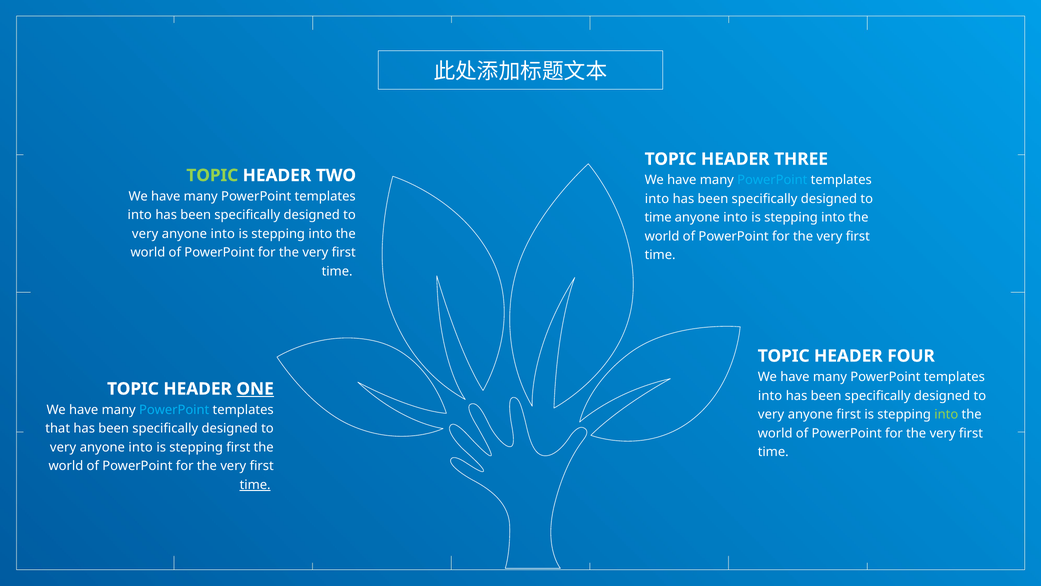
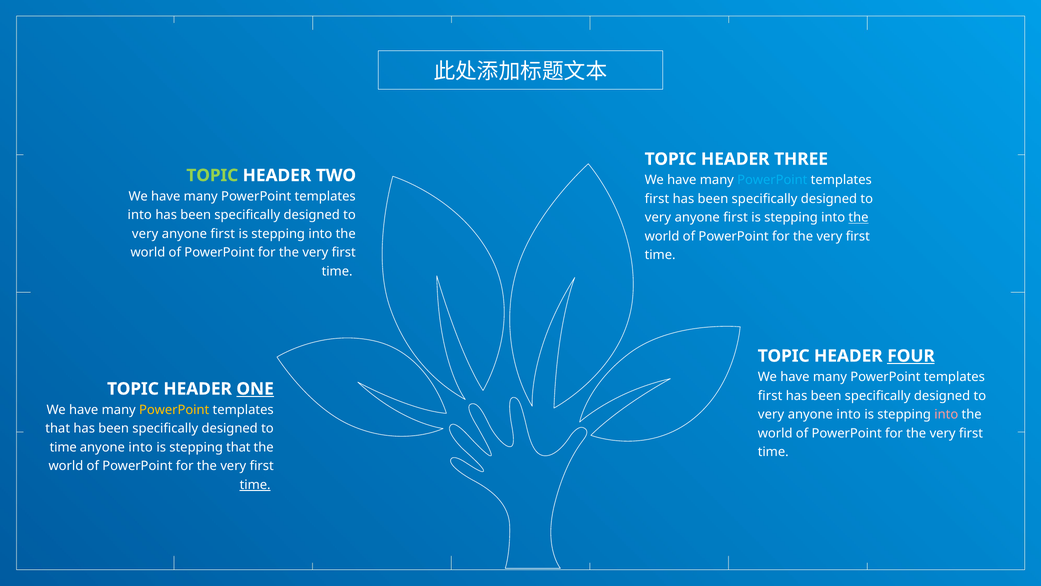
into at (657, 199): into -> first
time at (658, 217): time -> very
into at (736, 217): into -> first
the at (859, 217) underline: none -> present
into at (223, 234): into -> first
FOUR underline: none -> present
into at (770, 395): into -> first
PowerPoint at (174, 410) colour: light blue -> yellow
first at (849, 414): first -> into
into at (946, 414) colour: light green -> pink
very at (63, 447): very -> time
stepping first: first -> that
